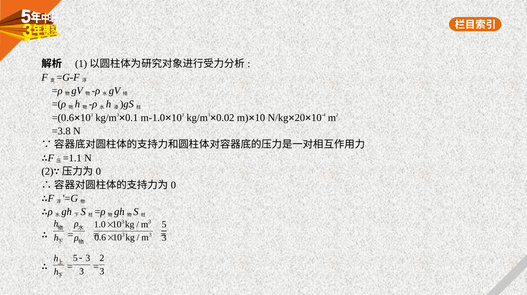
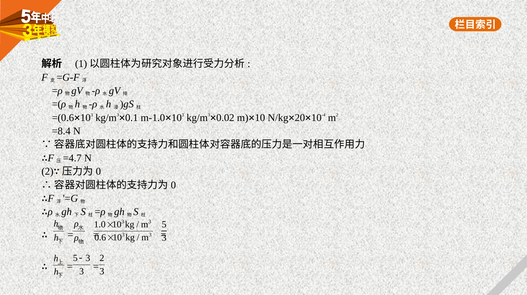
=3.8: =3.8 -> =8.4
=1.1: =1.1 -> =4.7
